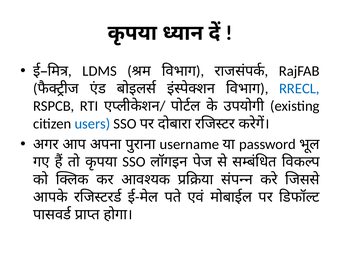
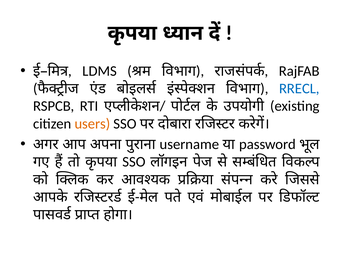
users colour: blue -> orange
